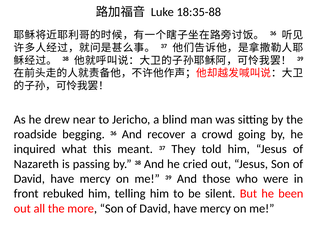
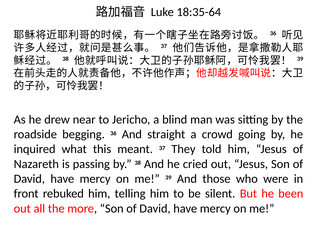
18:35-88: 18:35-88 -> 18:35-64
recover: recover -> straight
